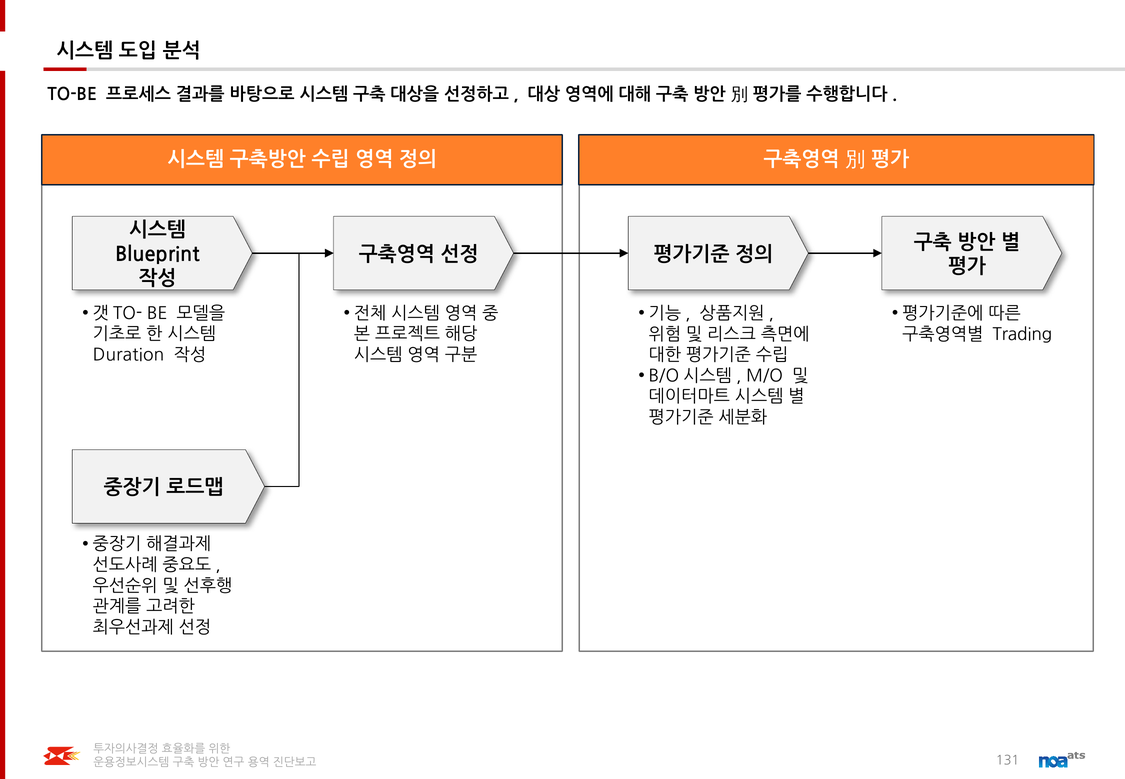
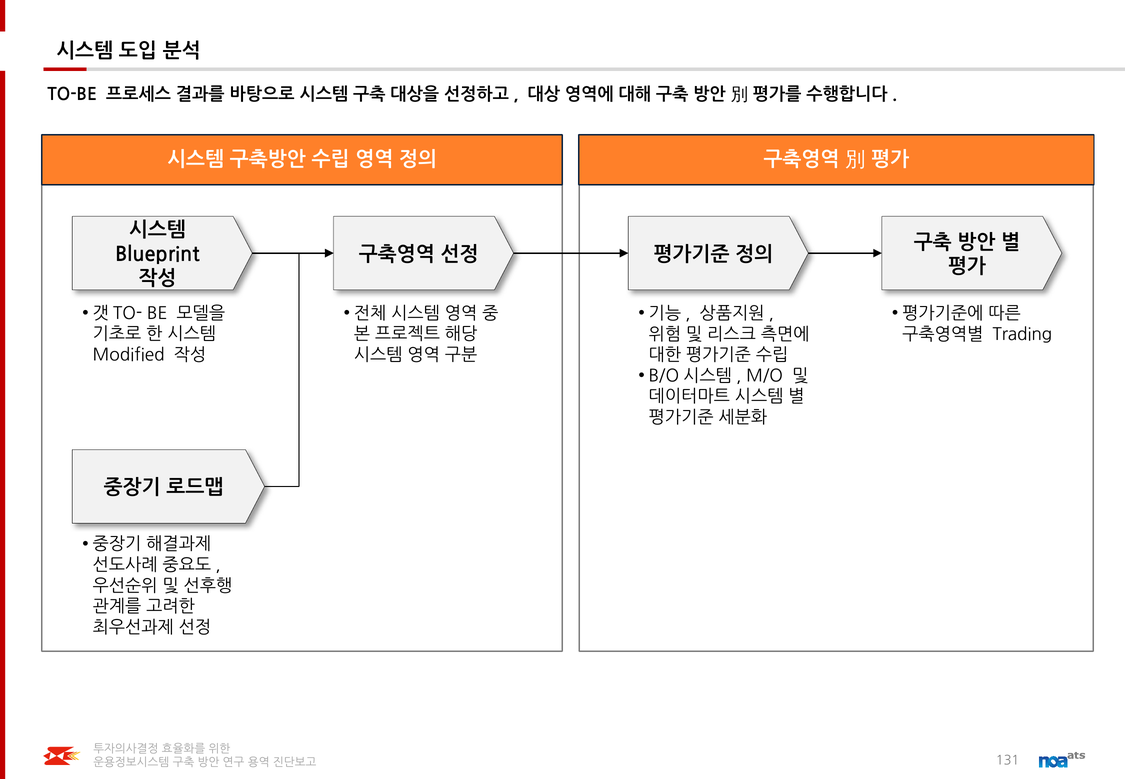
Duration: Duration -> Modified
